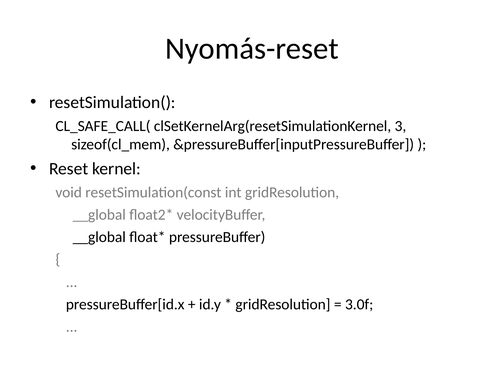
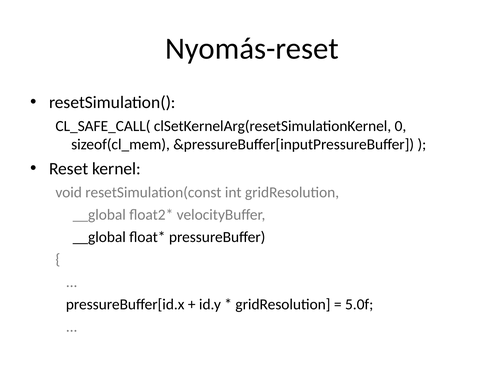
3: 3 -> 0
3.0f: 3.0f -> 5.0f
